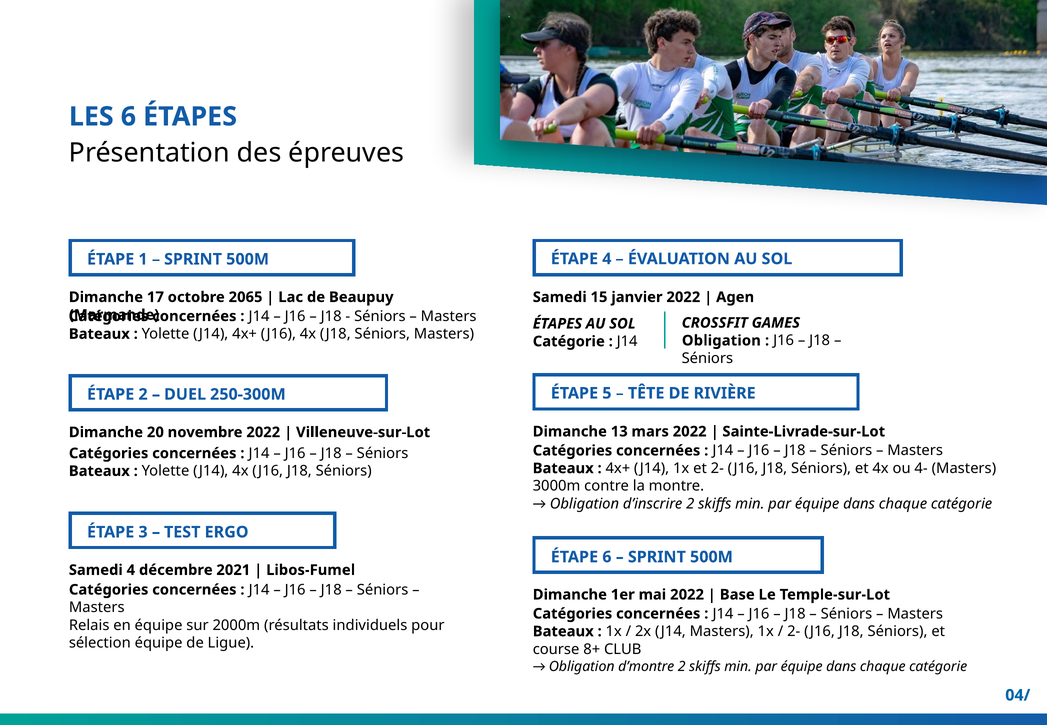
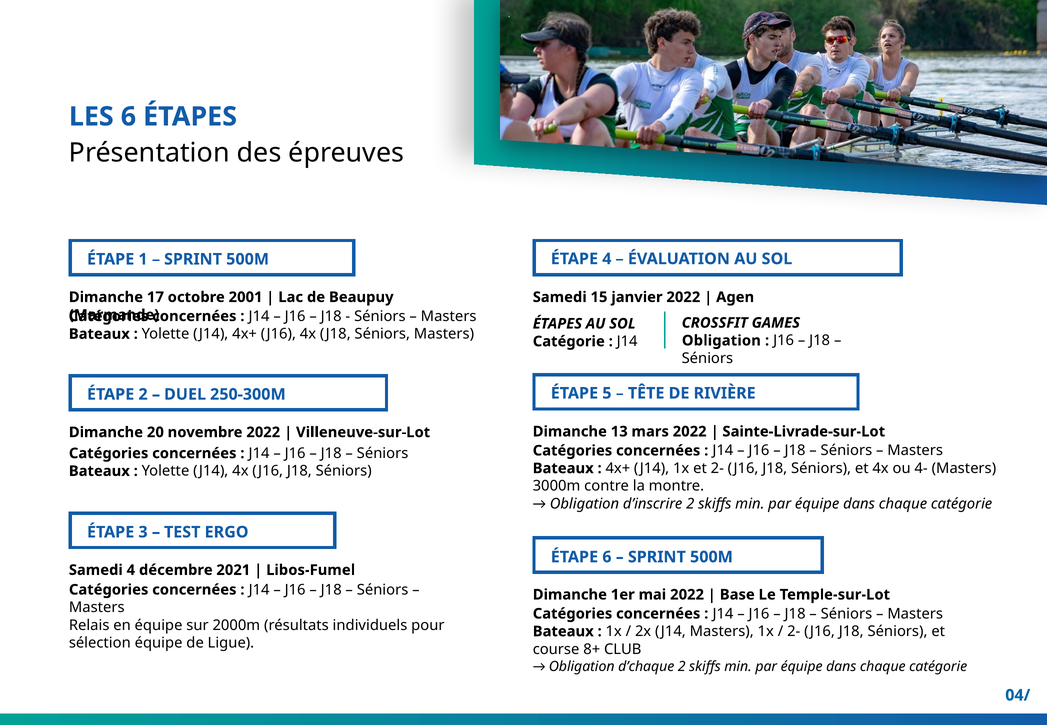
2065: 2065 -> 2001
d’montre: d’montre -> d’chaque
